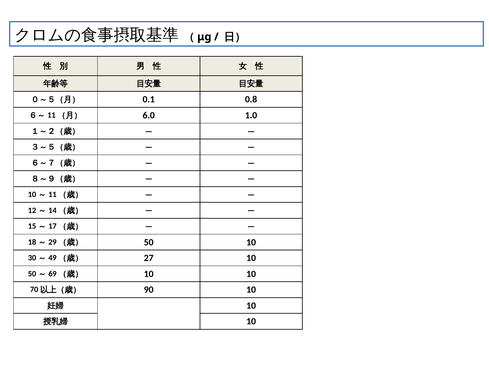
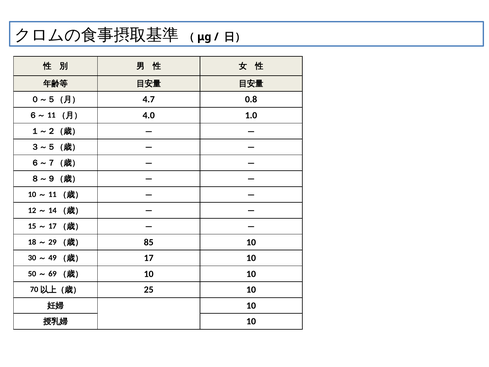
0.1: 0.1 -> 4.7
6.0: 6.0 -> 4.0
50: 50 -> 85
27: 27 -> 17
90: 90 -> 25
